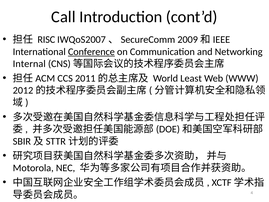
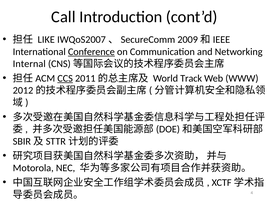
RISC: RISC -> LIKE
CCS underline: none -> present
Least: Least -> Track
